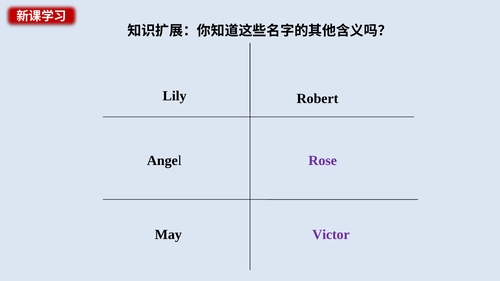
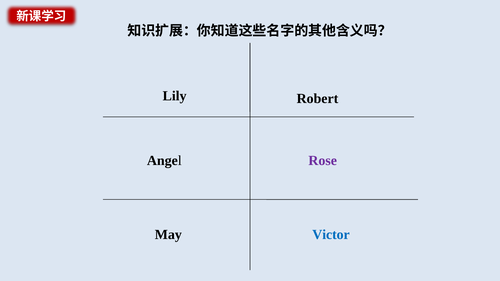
Victor colour: purple -> blue
